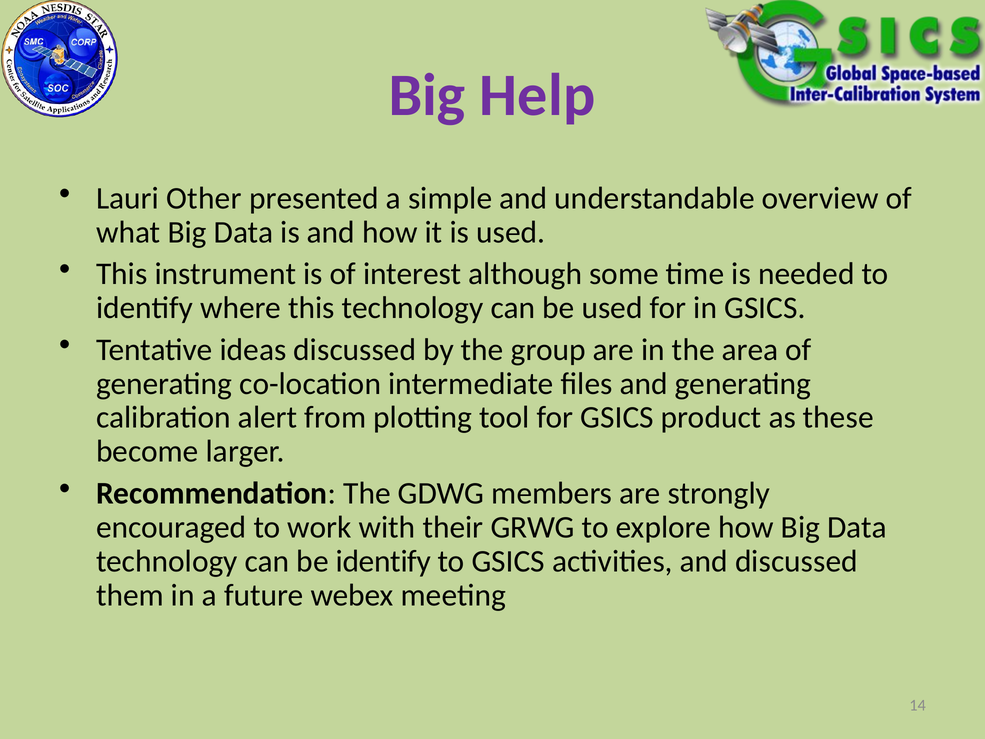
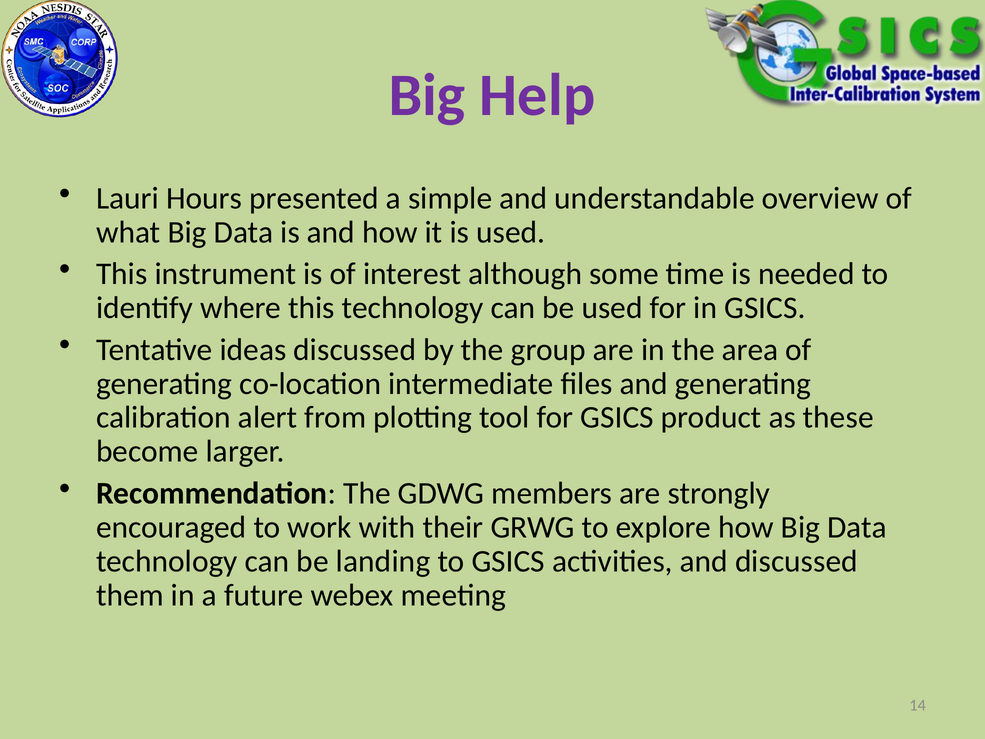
Other: Other -> Hours
be identify: identify -> landing
